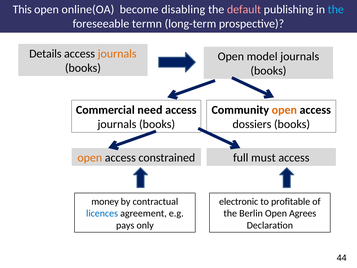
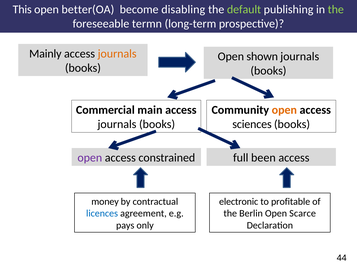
online(OA: online(OA -> better(OA
default colour: pink -> light green
the at (336, 9) colour: light blue -> light green
Details: Details -> Mainly
model: model -> shown
need: need -> main
dossiers: dossiers -> sciences
open at (90, 158) colour: orange -> purple
must: must -> been
Agrees: Agrees -> Scarce
